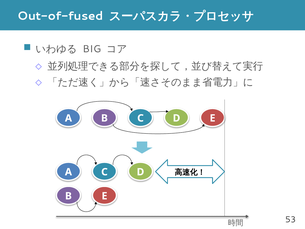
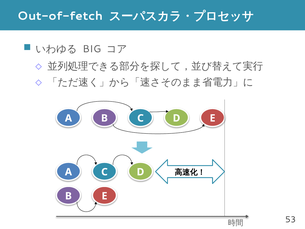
Out-of-fused: Out-of-fused -> Out-of-fetch
